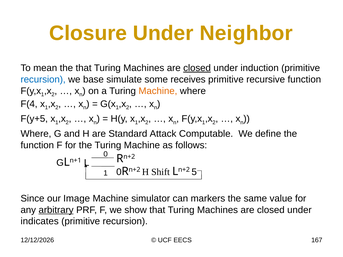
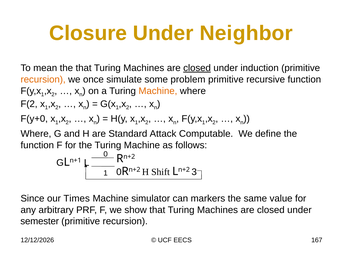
recursion at (43, 80) colour: blue -> orange
base: base -> once
receives: receives -> problem
F(4: F(4 -> F(2
F(y+5: F(y+5 -> F(y+0
5: 5 -> 3
Image: Image -> Times
arbitrary underline: present -> none
indicates: indicates -> semester
